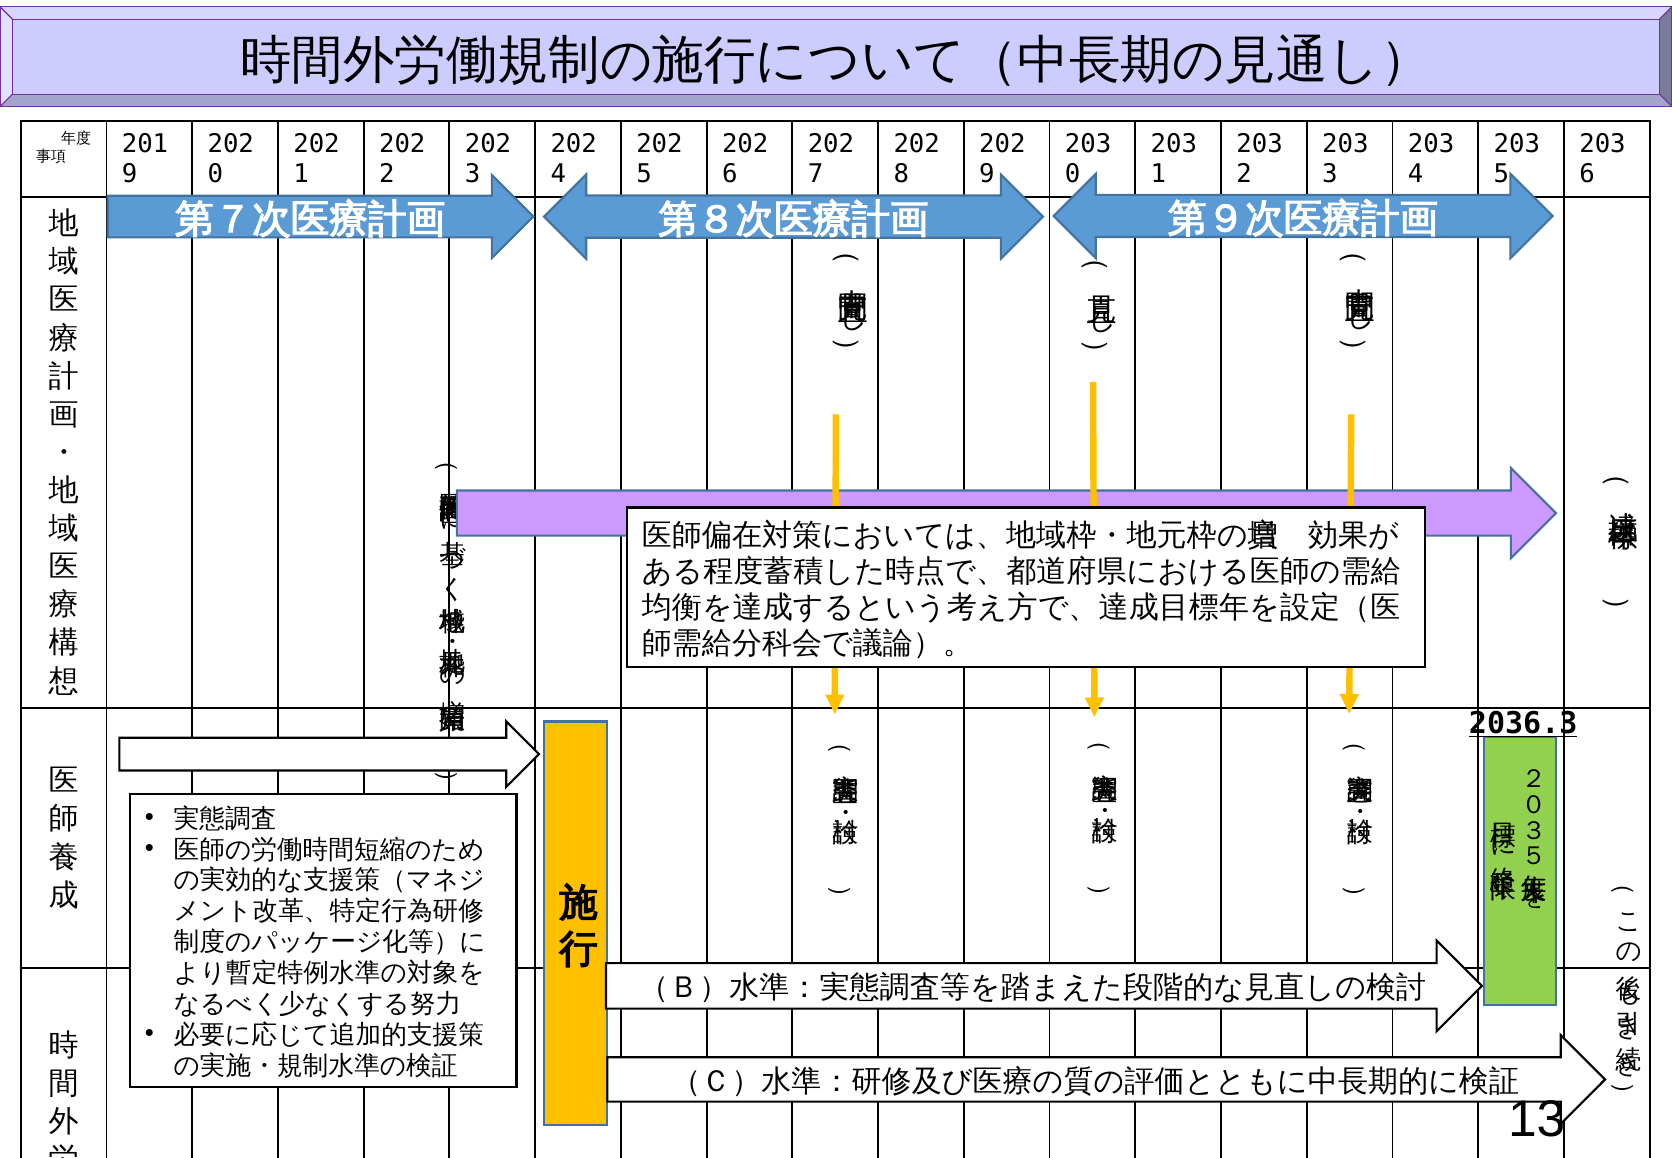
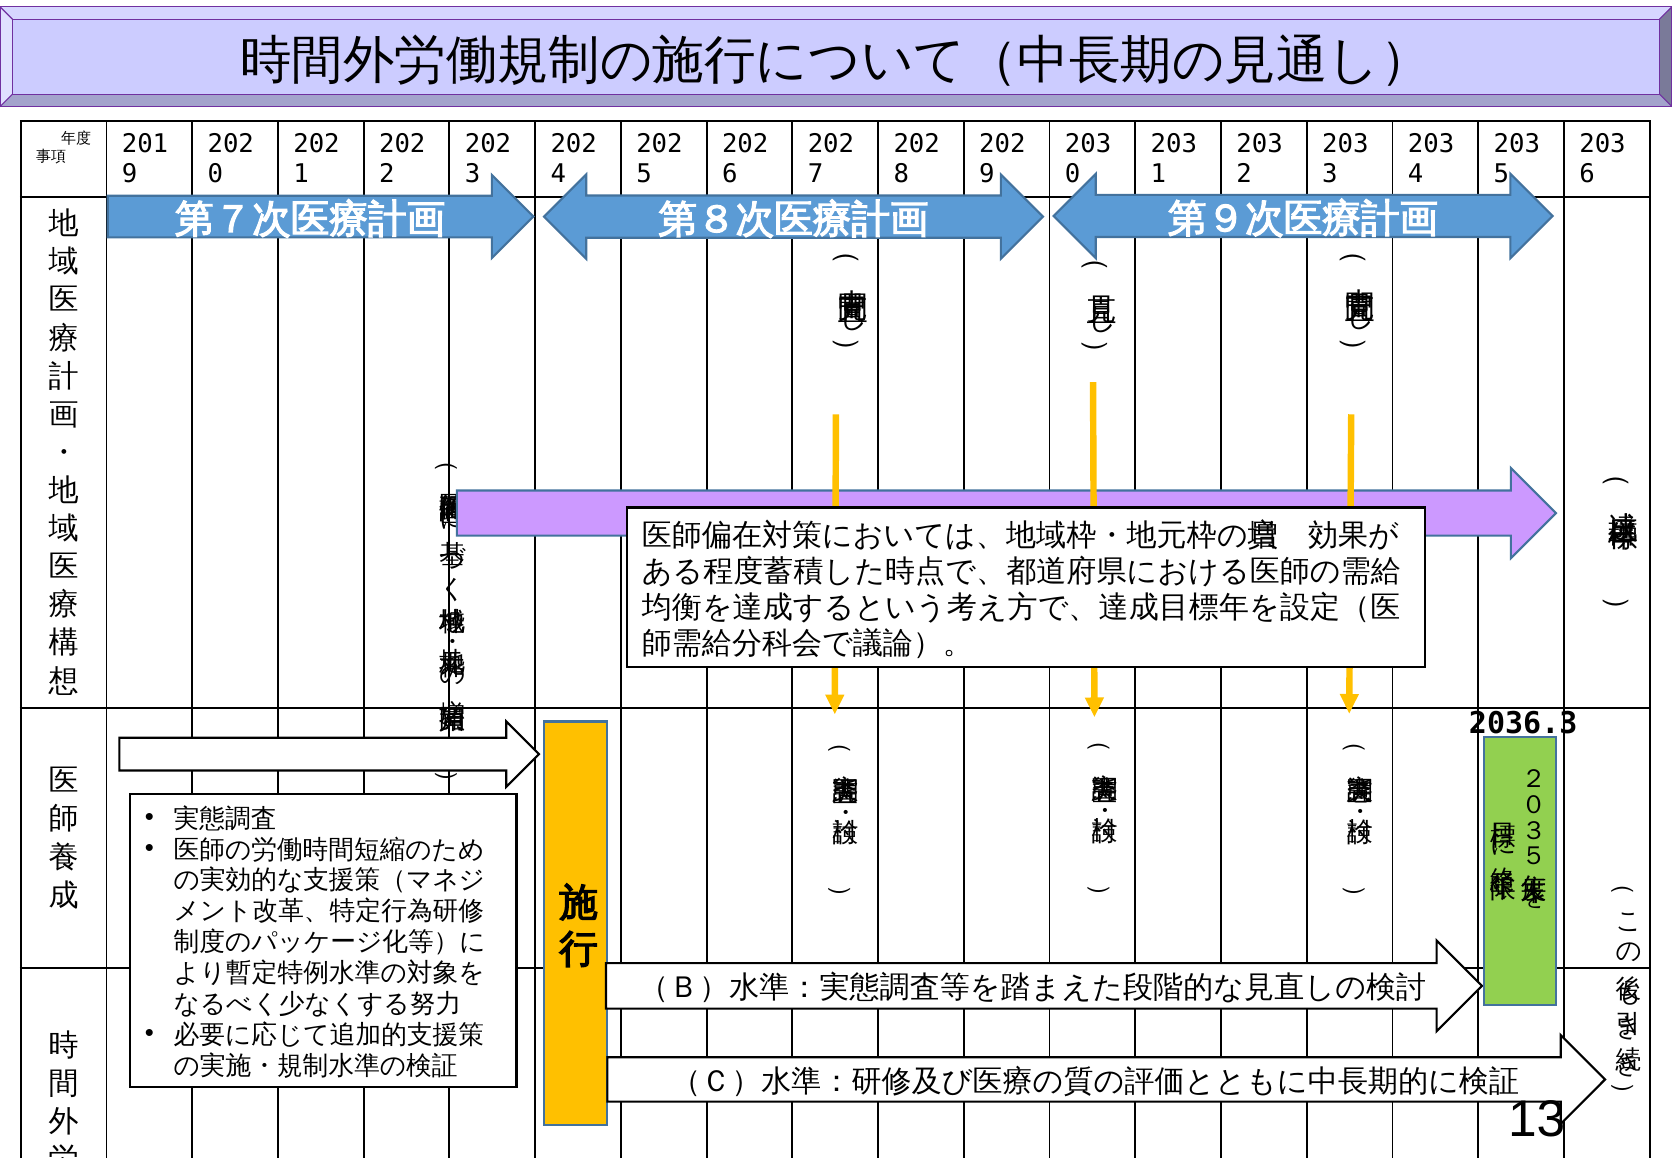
2036.3 underline: present -> none
